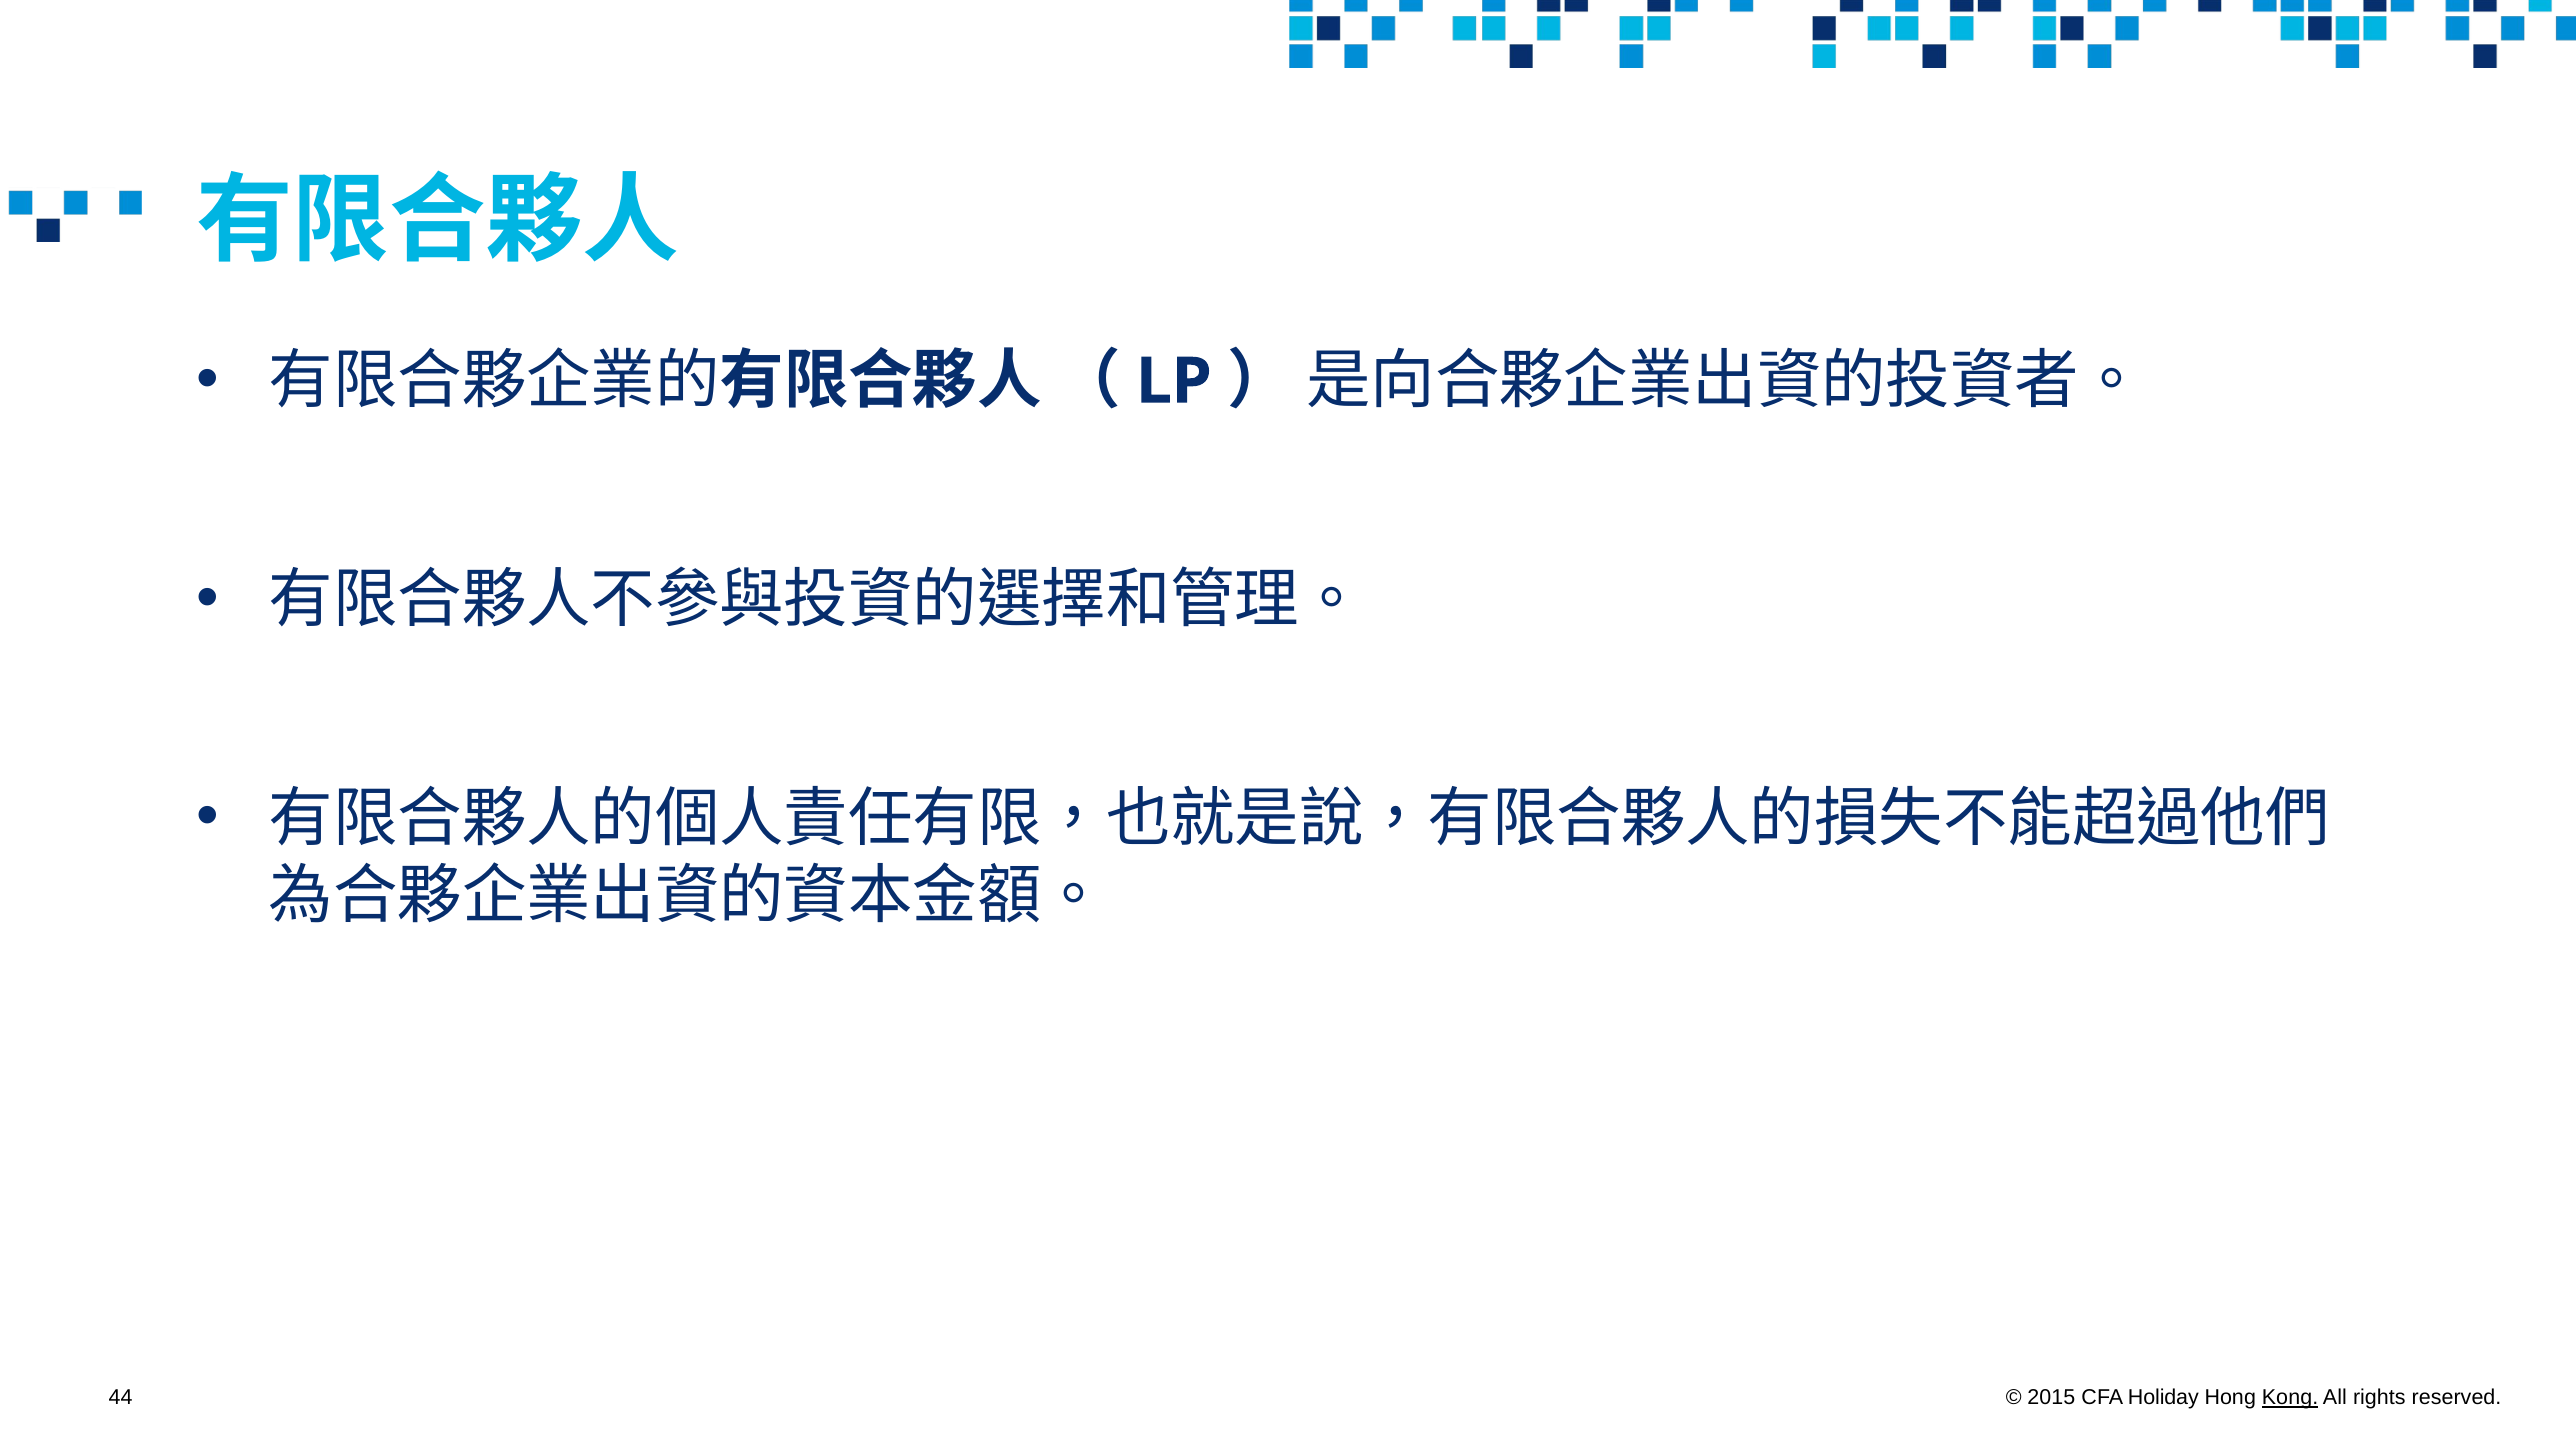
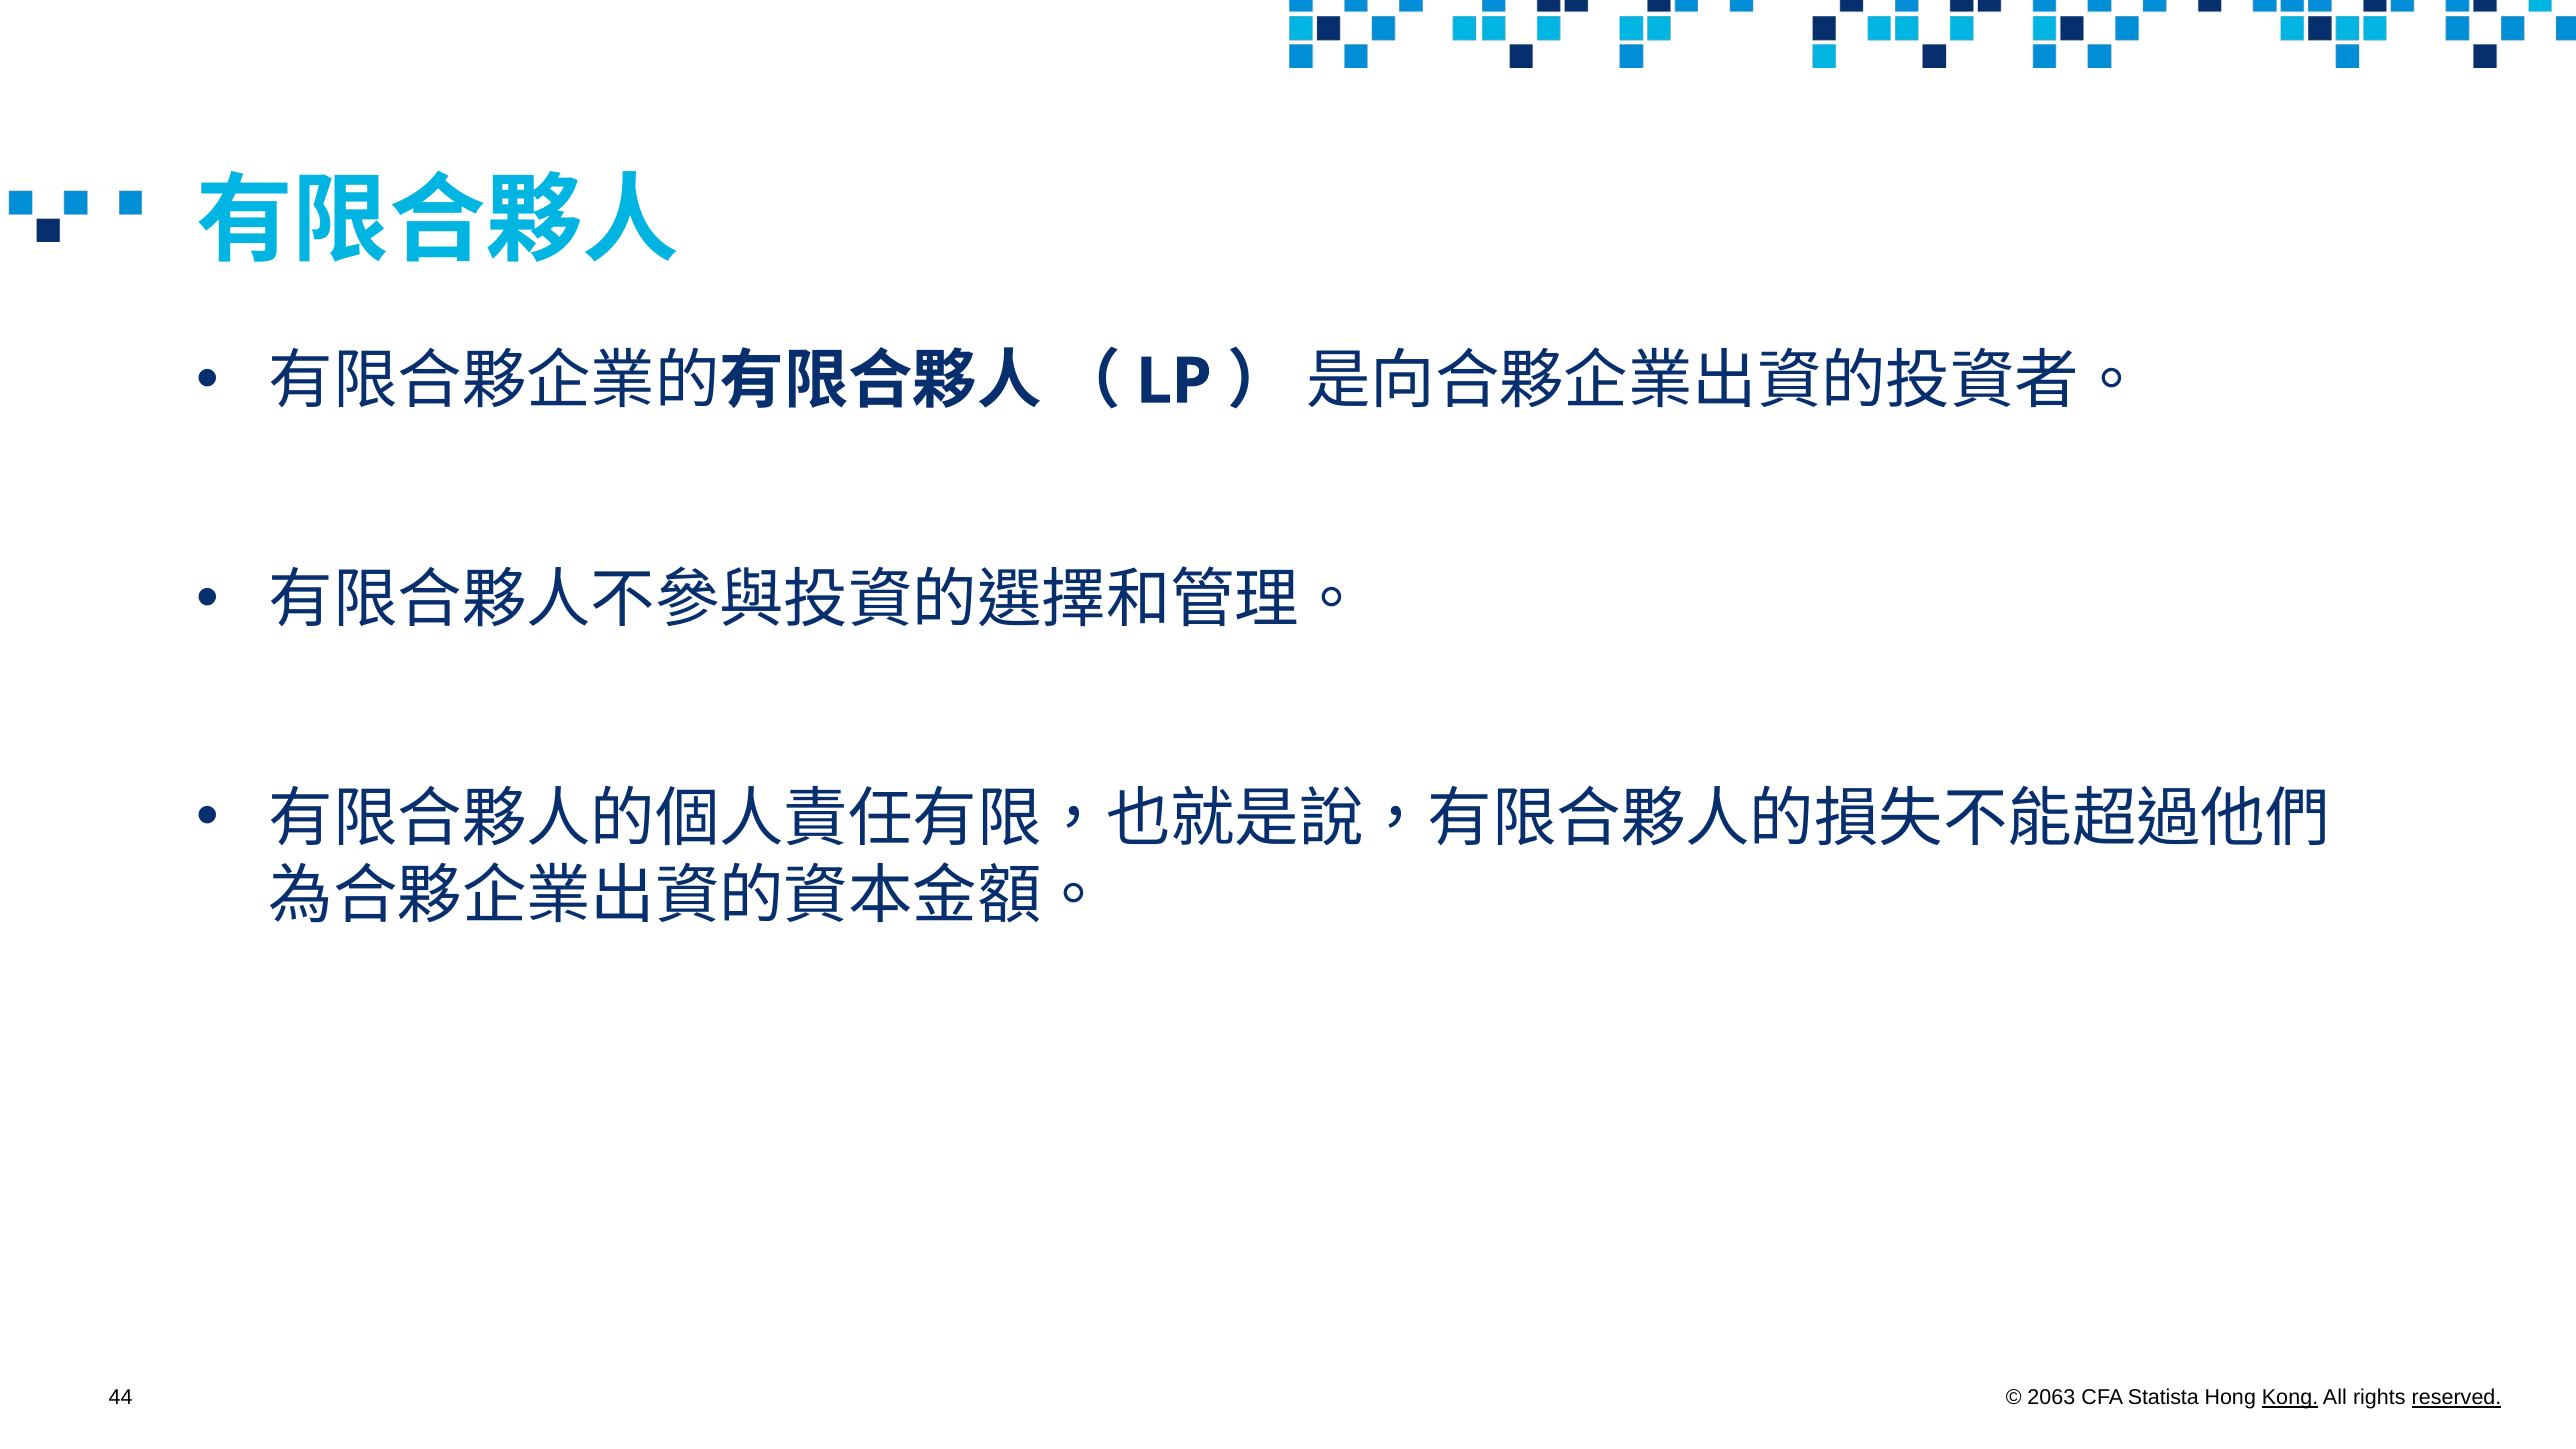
2015: 2015 -> 2063
Holiday: Holiday -> Statista
reserved underline: none -> present
